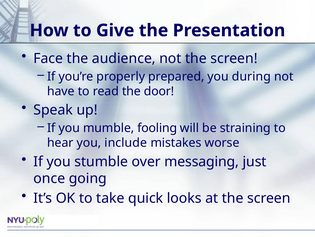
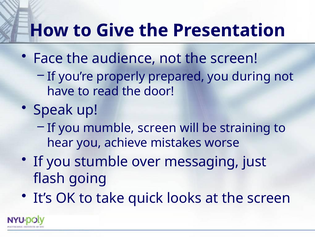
mumble fooling: fooling -> screen
include: include -> achieve
once: once -> flash
